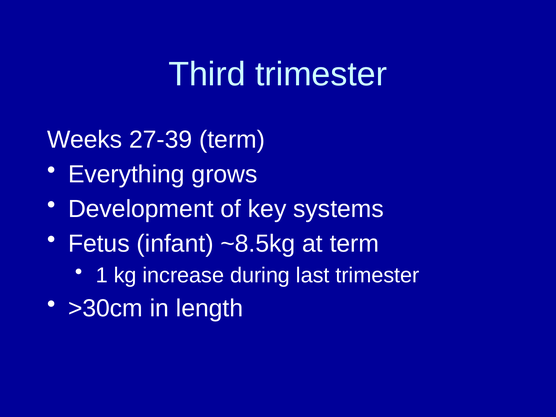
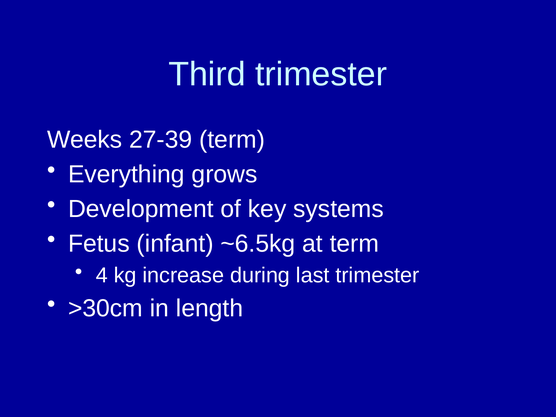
~8.5kg: ~8.5kg -> ~6.5kg
1: 1 -> 4
